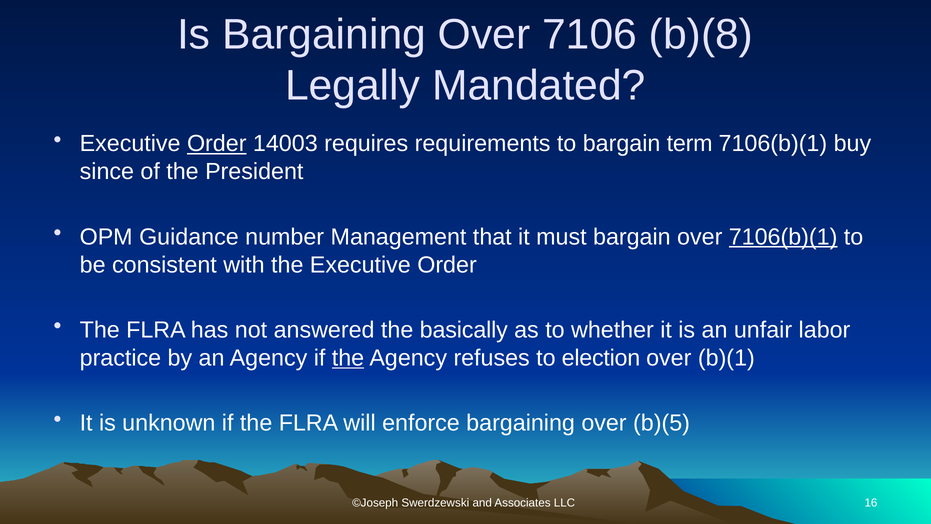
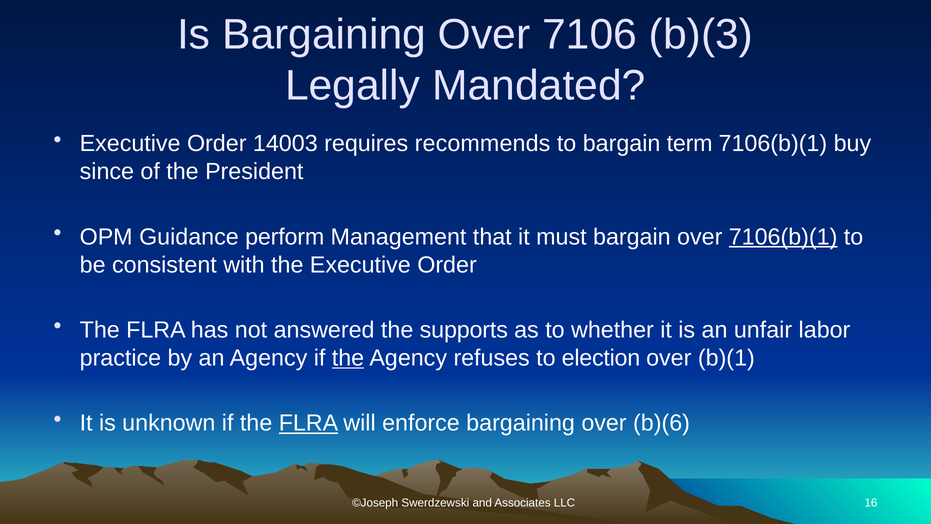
b)(8: b)(8 -> b)(3
Order at (217, 144) underline: present -> none
requirements: requirements -> recommends
number: number -> perform
basically: basically -> supports
FLRA at (308, 423) underline: none -> present
b)(5: b)(5 -> b)(6
